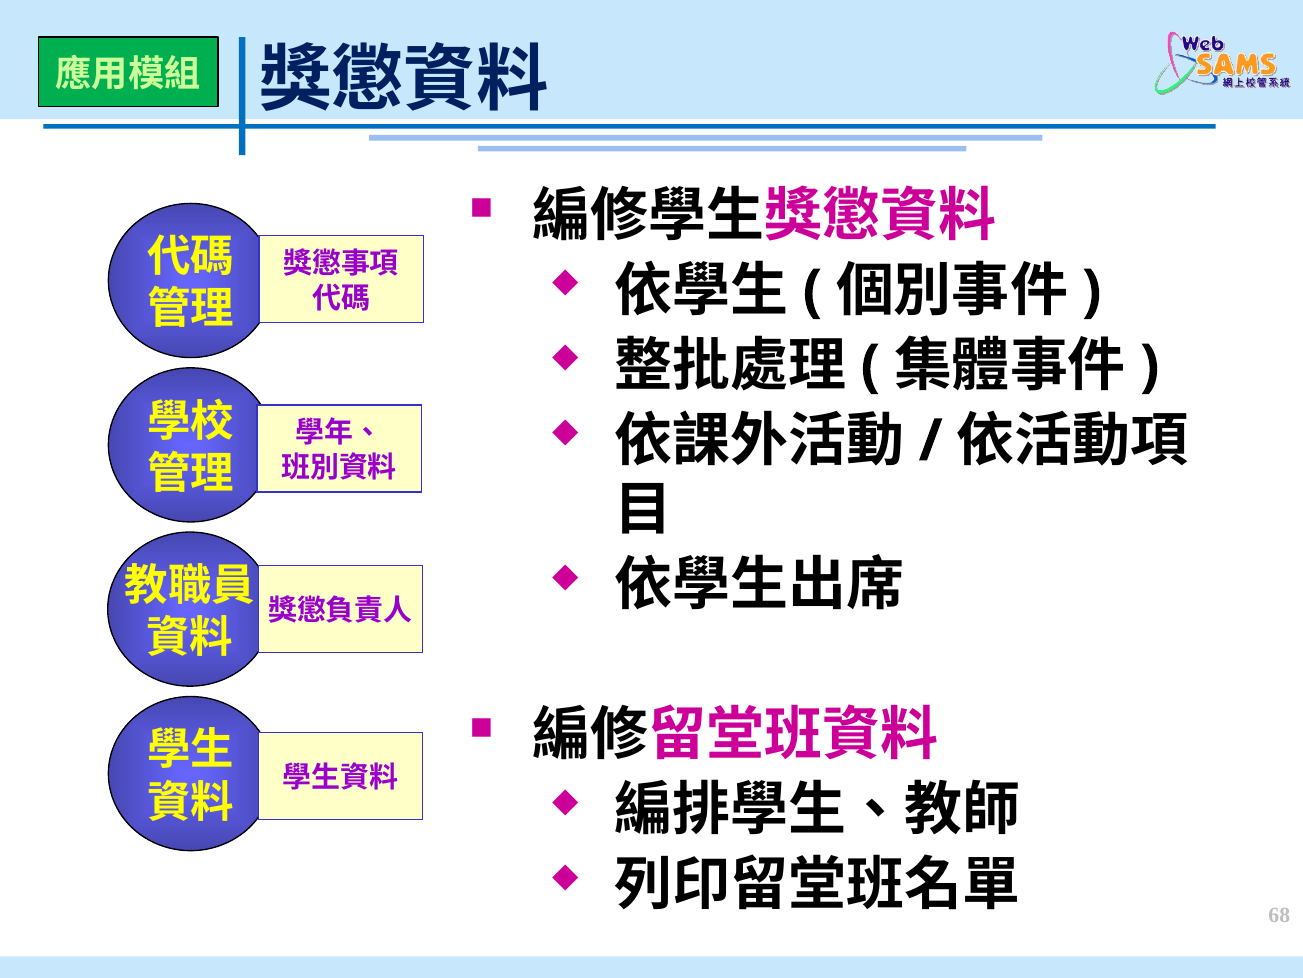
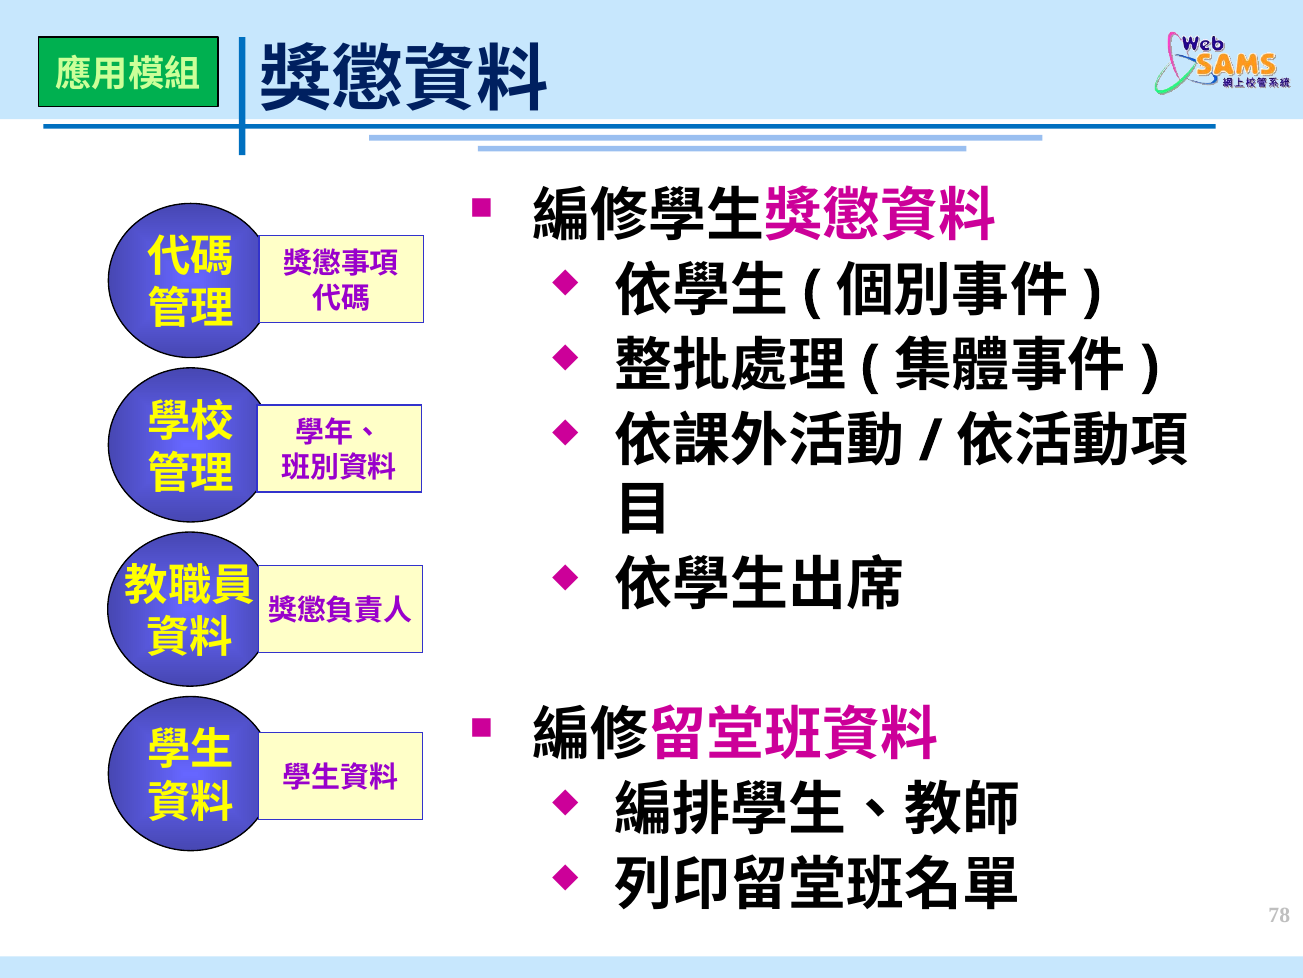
68: 68 -> 78
